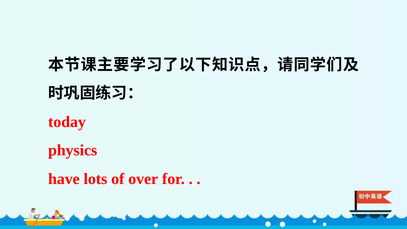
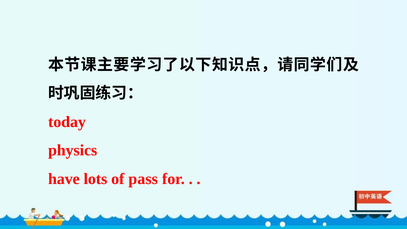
over: over -> pass
